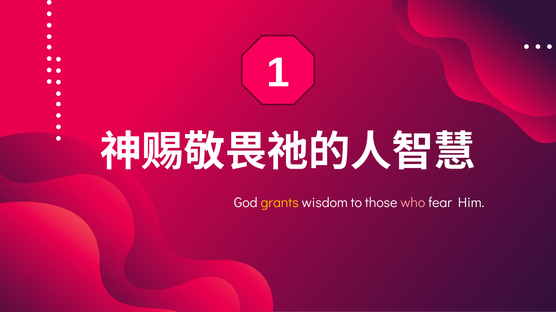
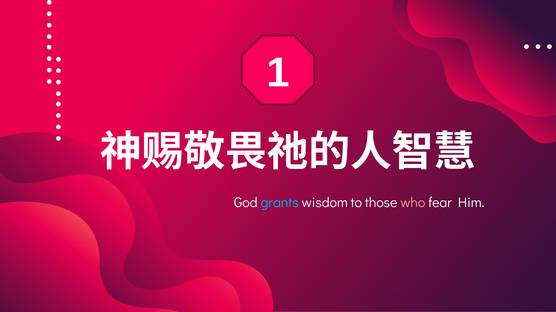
grants colour: yellow -> light blue
